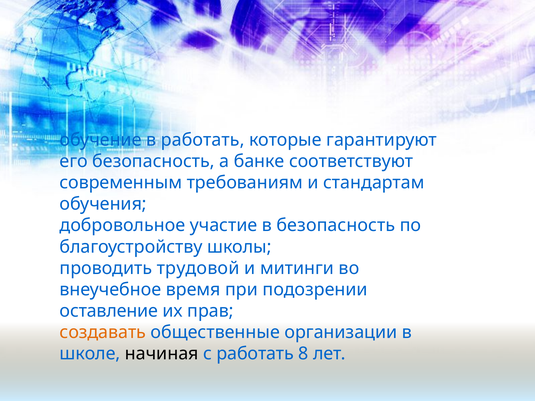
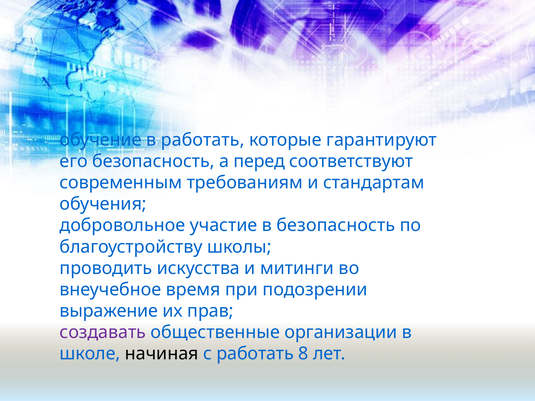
банке: банке -> перед
трудовой: трудовой -> искусства
оставление: оставление -> выражение
создавать colour: orange -> purple
